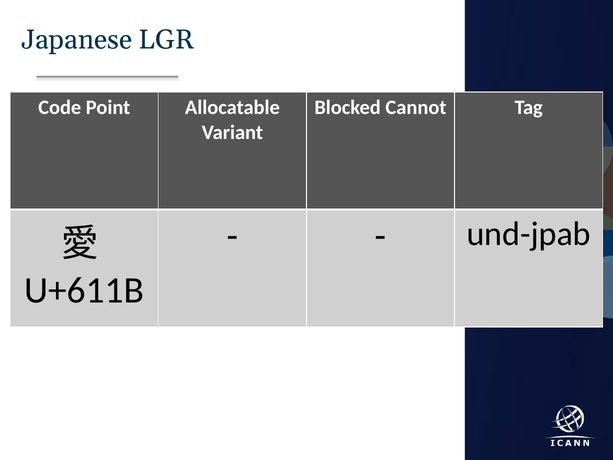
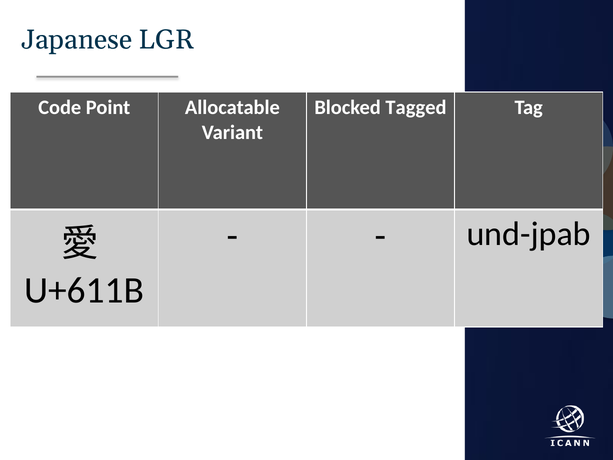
Cannot: Cannot -> Tagged
